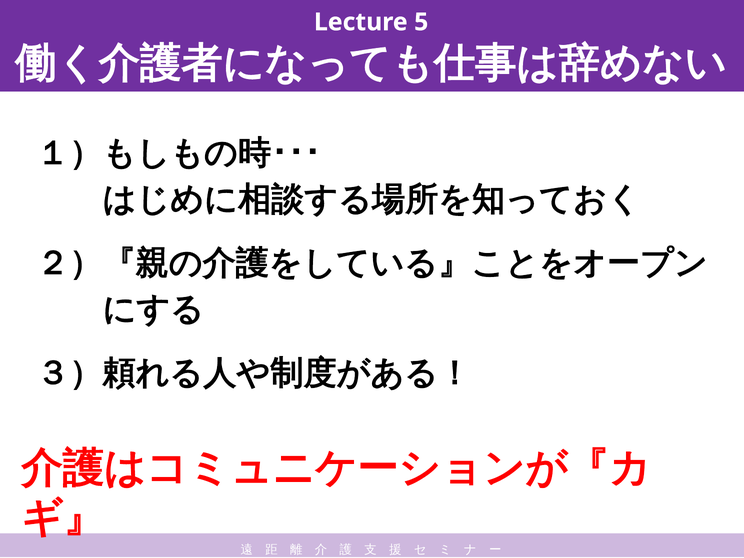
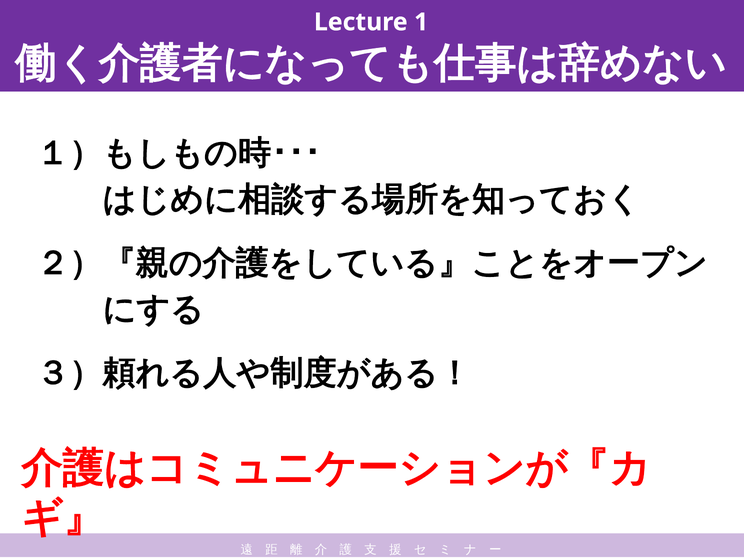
5: 5 -> 1
